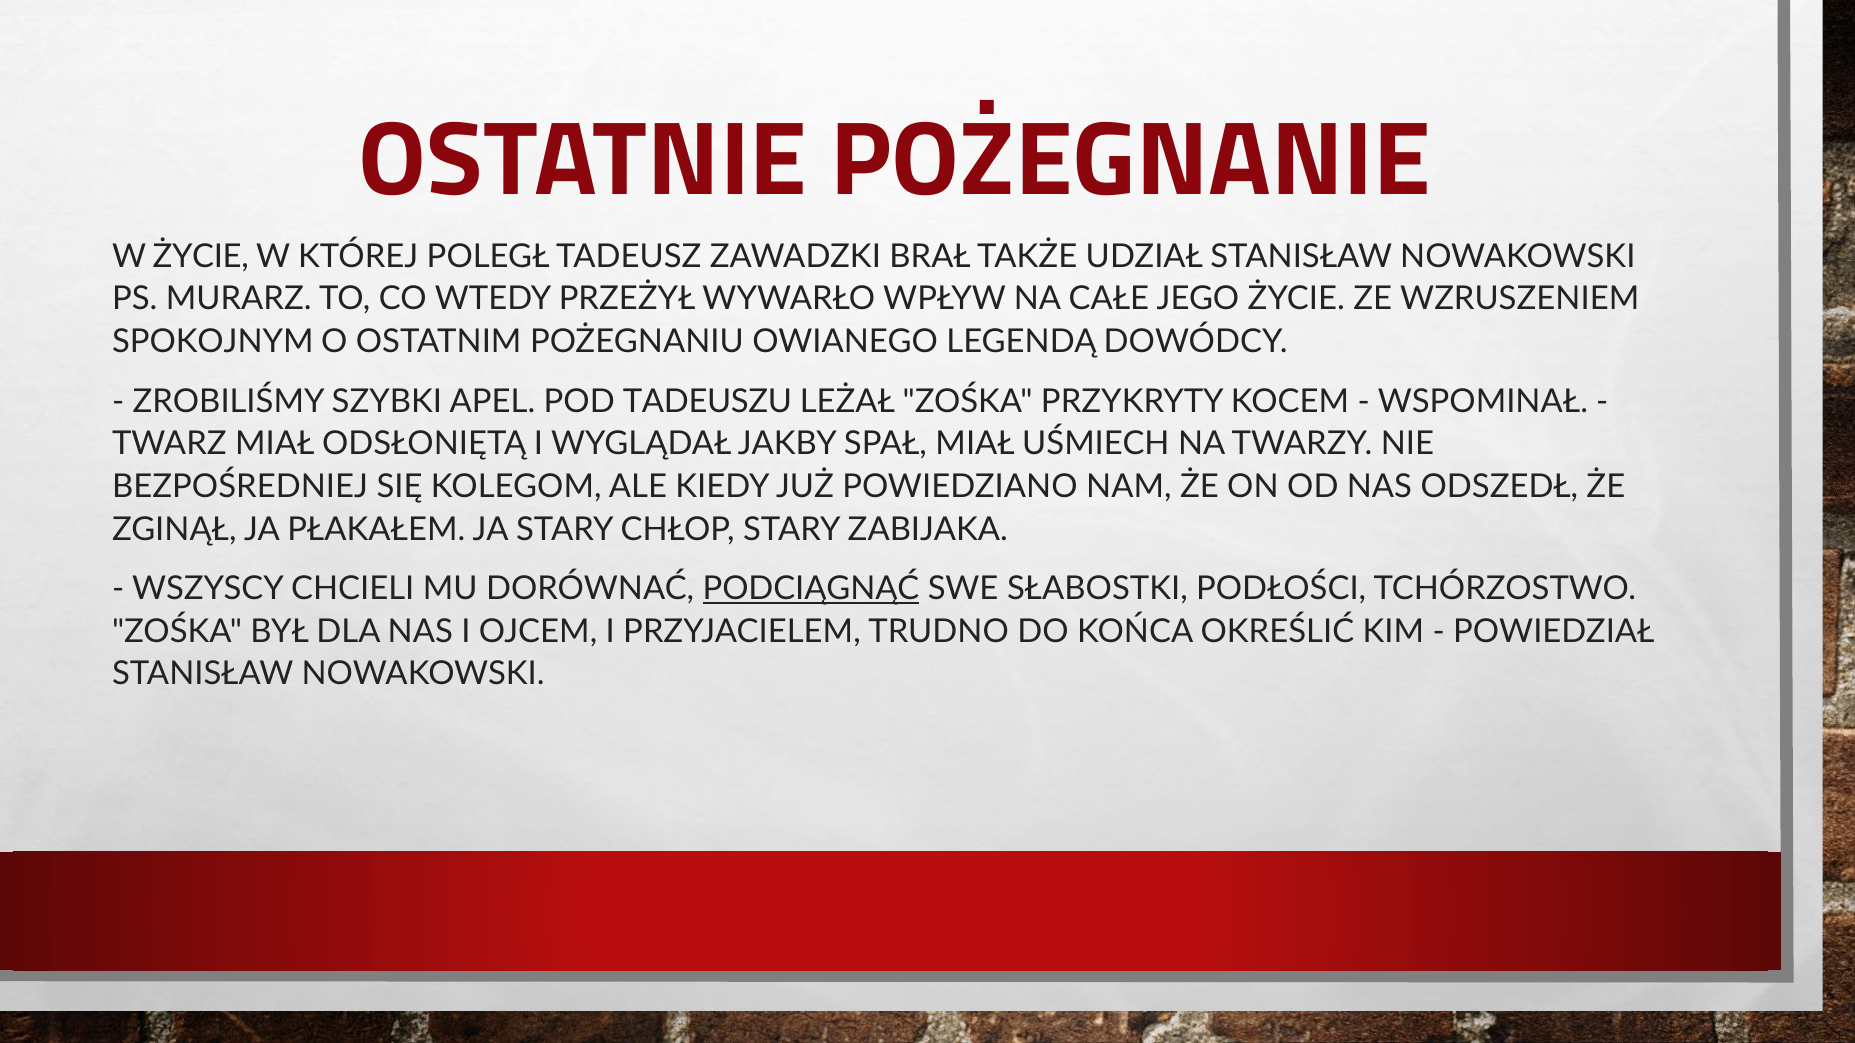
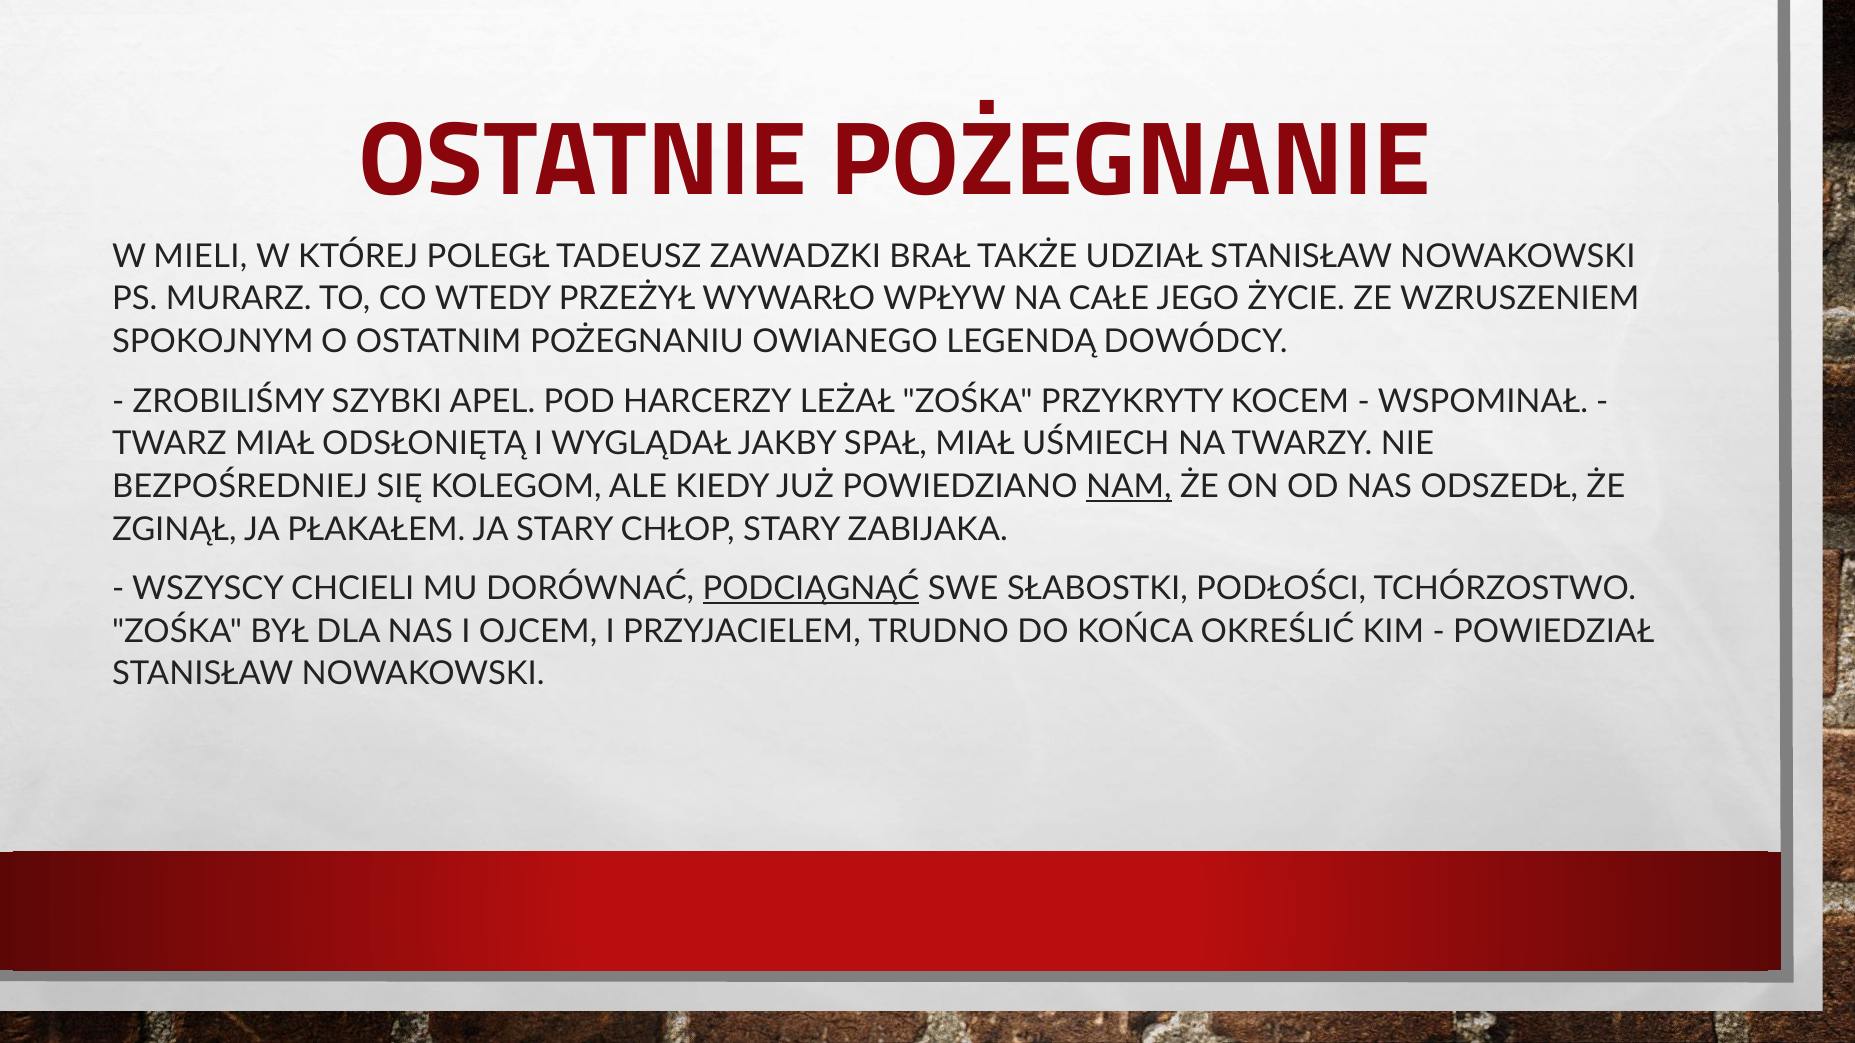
W ŻYCIE: ŻYCIE -> MIELI
TADEUSZU: TADEUSZU -> HARCERZY
NAM underline: none -> present
